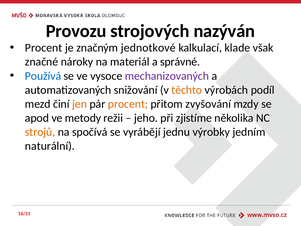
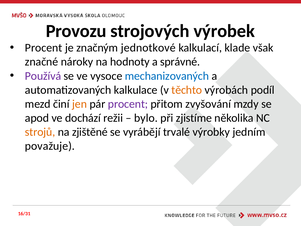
nazýván: nazýván -> výrobek
materiál: materiál -> hodnoty
Používá colour: blue -> purple
mechanizovaných colour: purple -> blue
snižování: snižování -> kalkulace
procent at (128, 104) colour: orange -> purple
metody: metody -> dochází
jeho: jeho -> bylo
spočívá: spočívá -> zjištěné
jednu: jednu -> trvalé
naturální: naturální -> považuje
